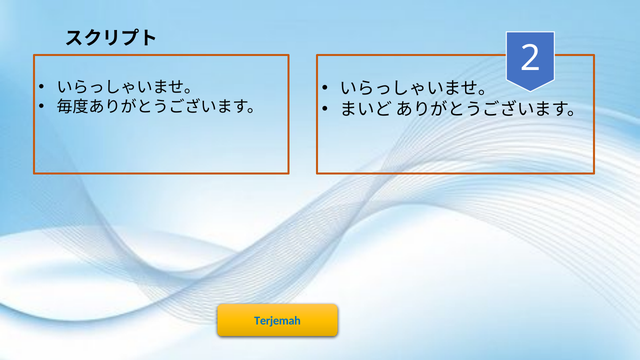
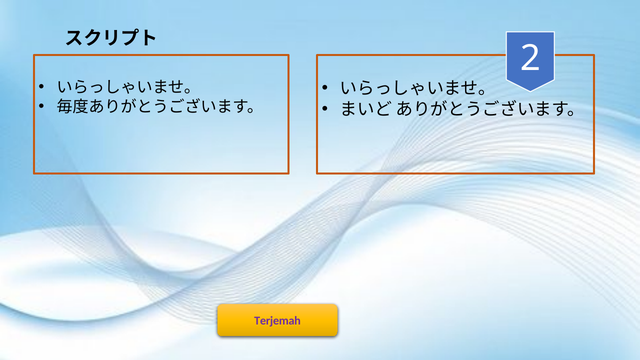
Terjemah colour: blue -> purple
